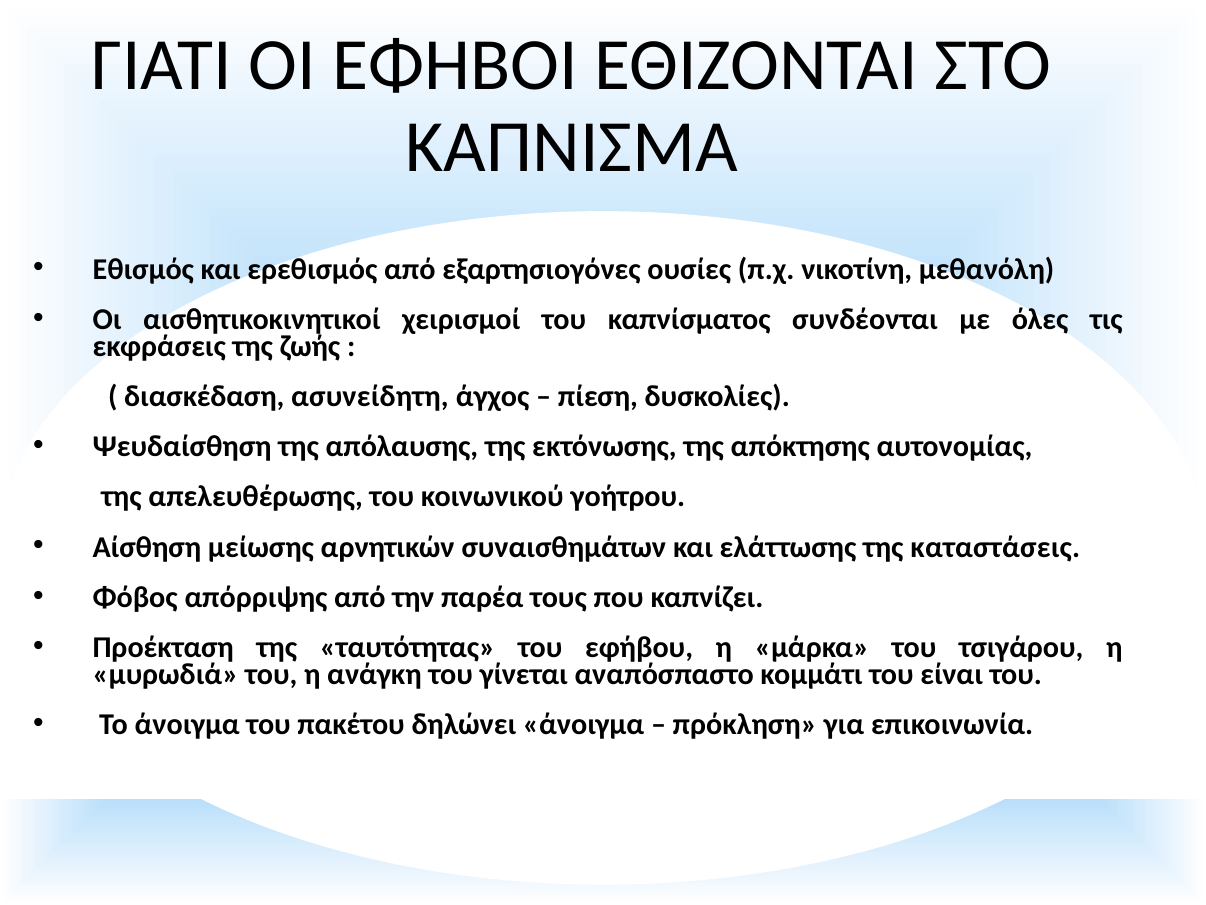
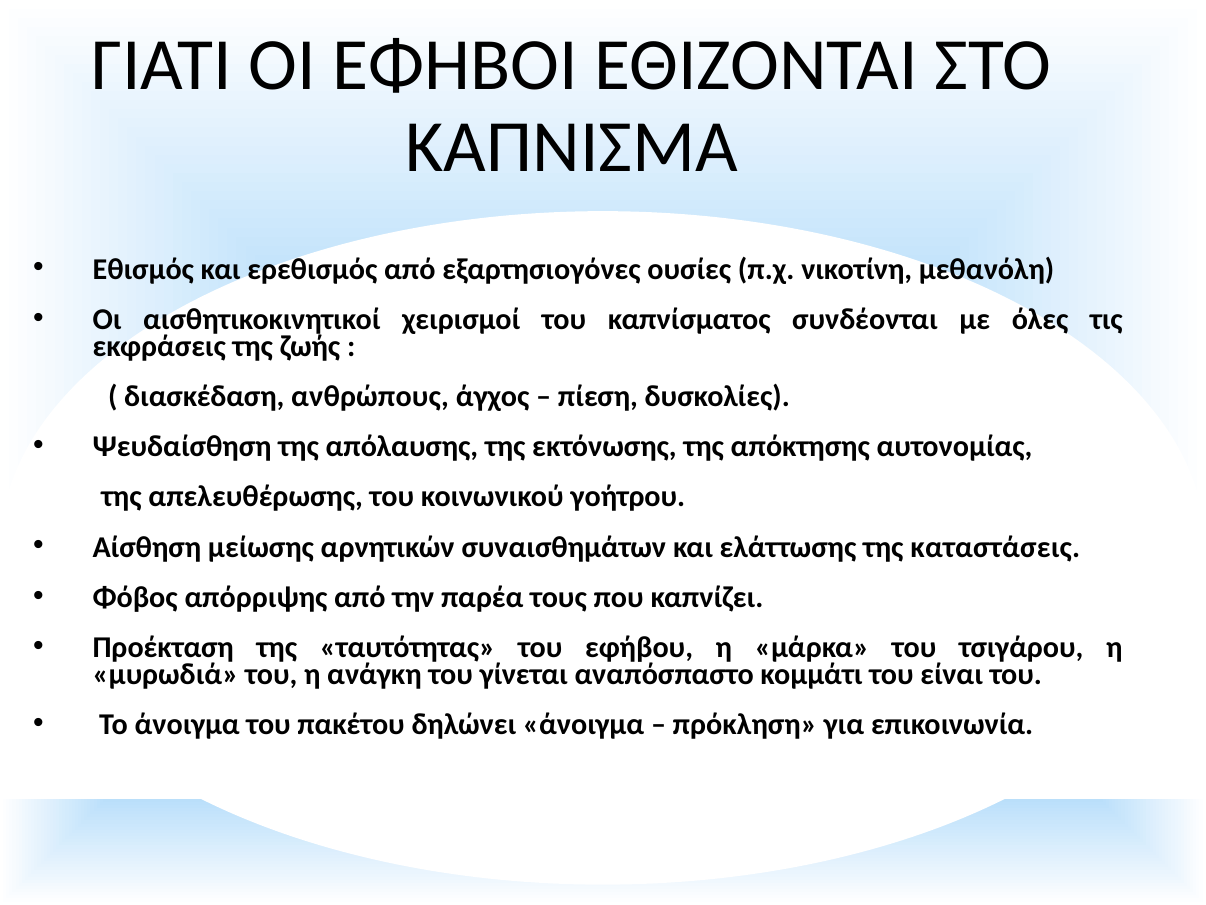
ασυνείδητη: ασυνείδητη -> ανθρώπους
